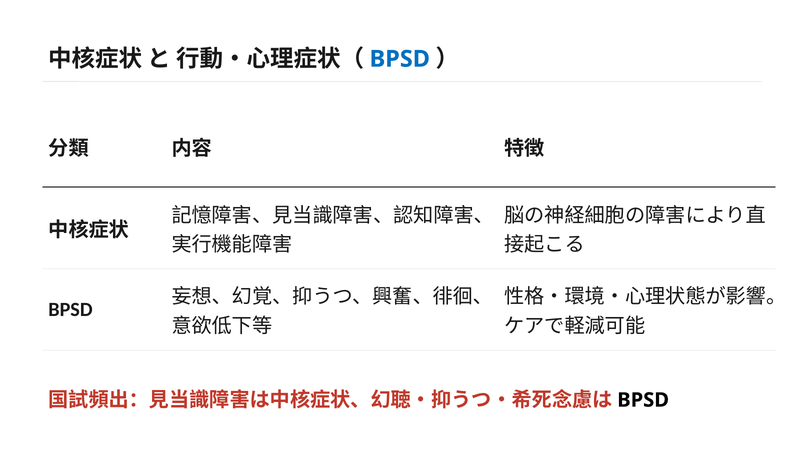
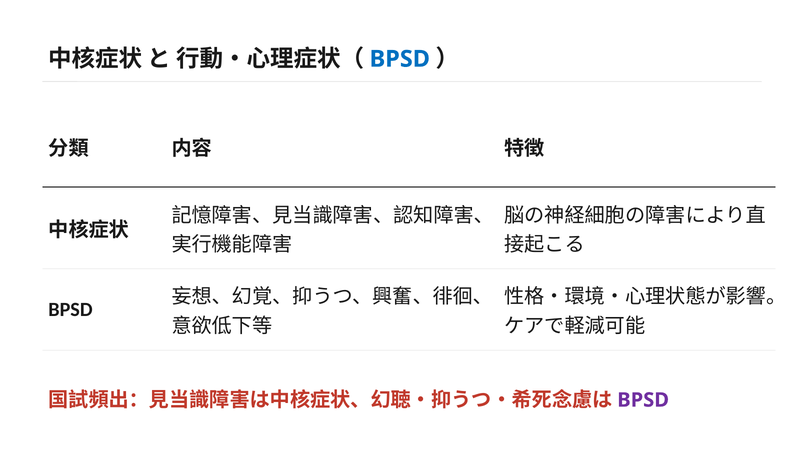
BPSD at (643, 400) colour: black -> purple
